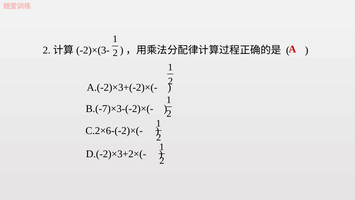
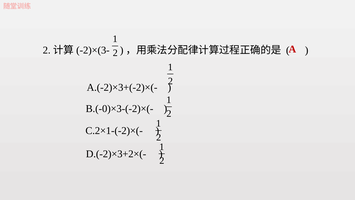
B.(-7)×3-(-2)×(-: B.(-7)×3-(-2)×(- -> B.(-0)×3-(-2)×(-
C.2×6-(-2)×(-: C.2×6-(-2)×(- -> C.2×1-(-2)×(-
